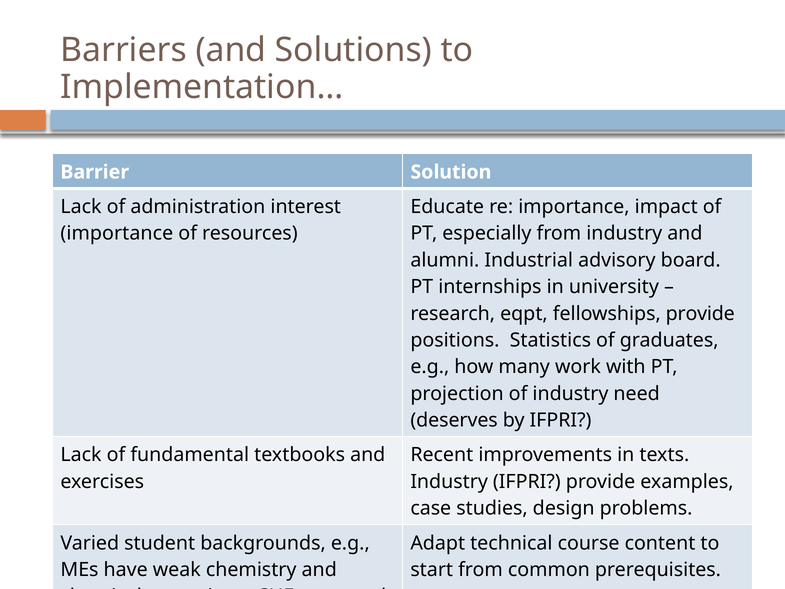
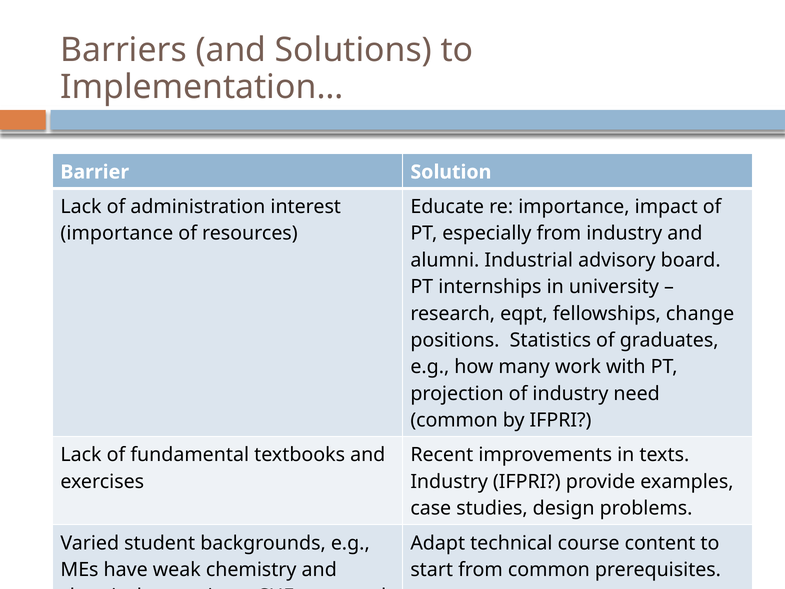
fellowships provide: provide -> change
deserves at (454, 420): deserves -> common
